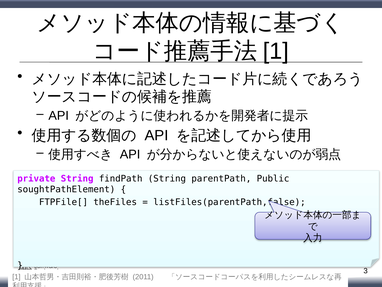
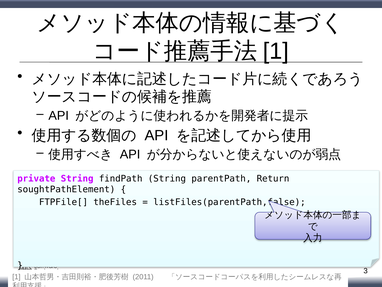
Public: Public -> Return
